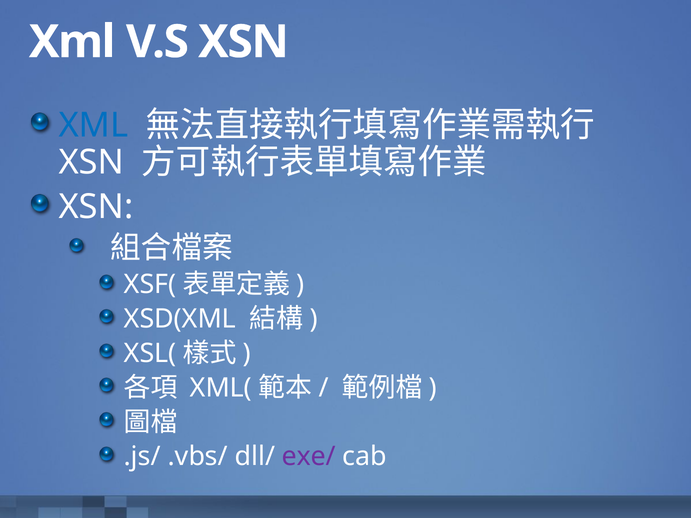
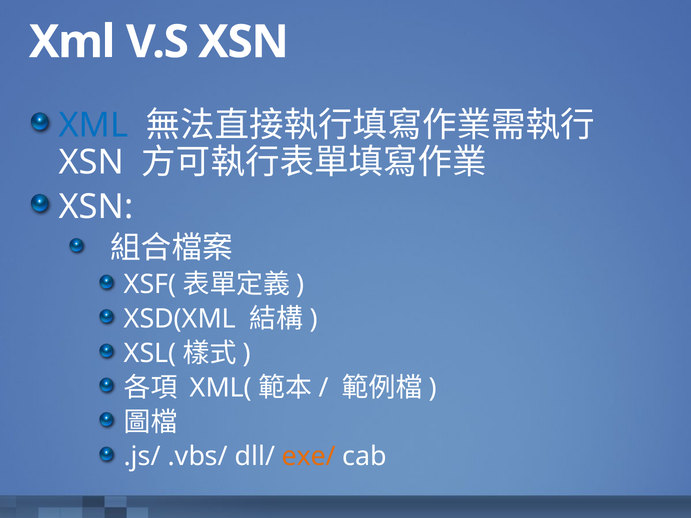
exe/ colour: purple -> orange
